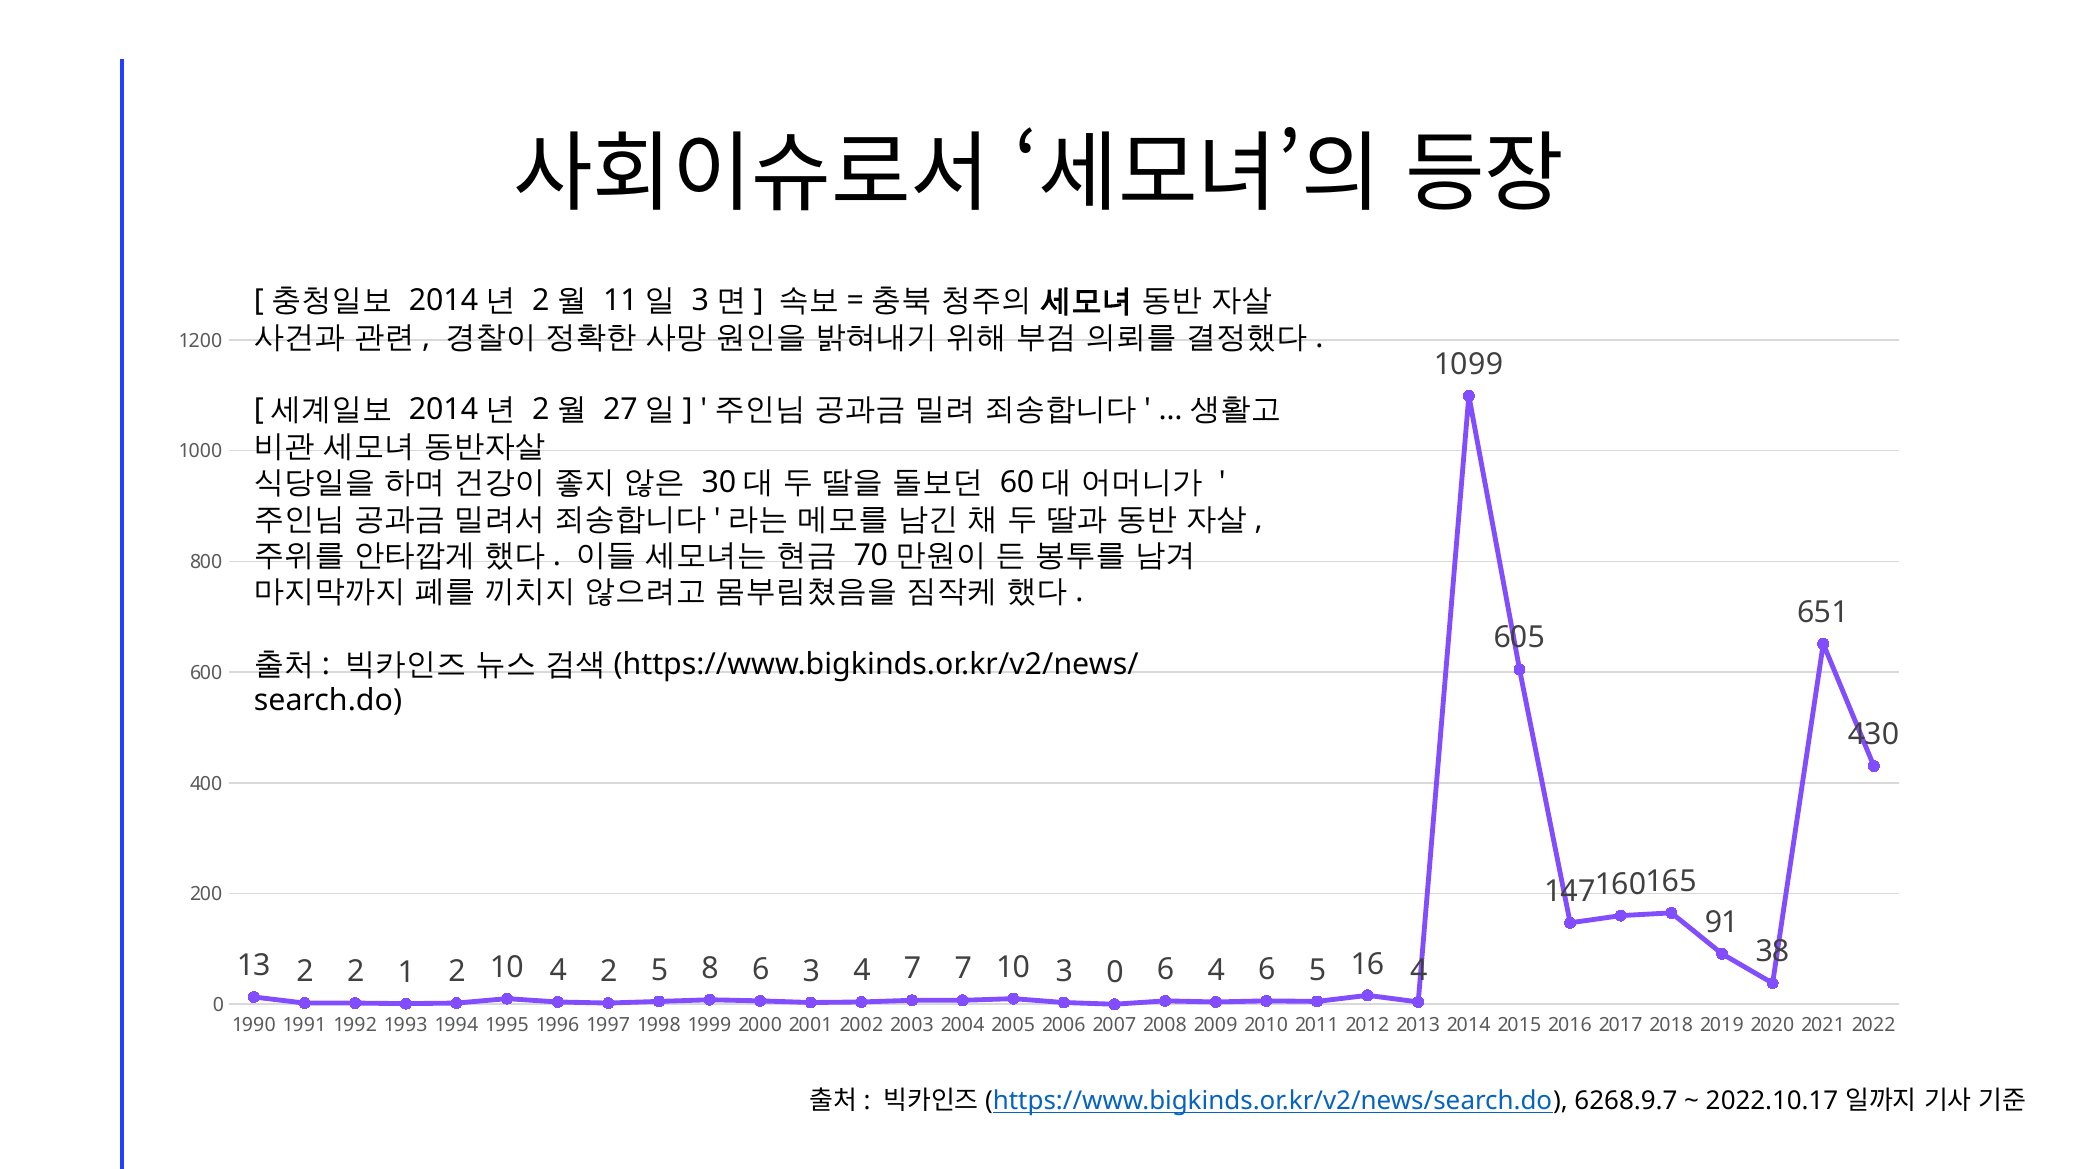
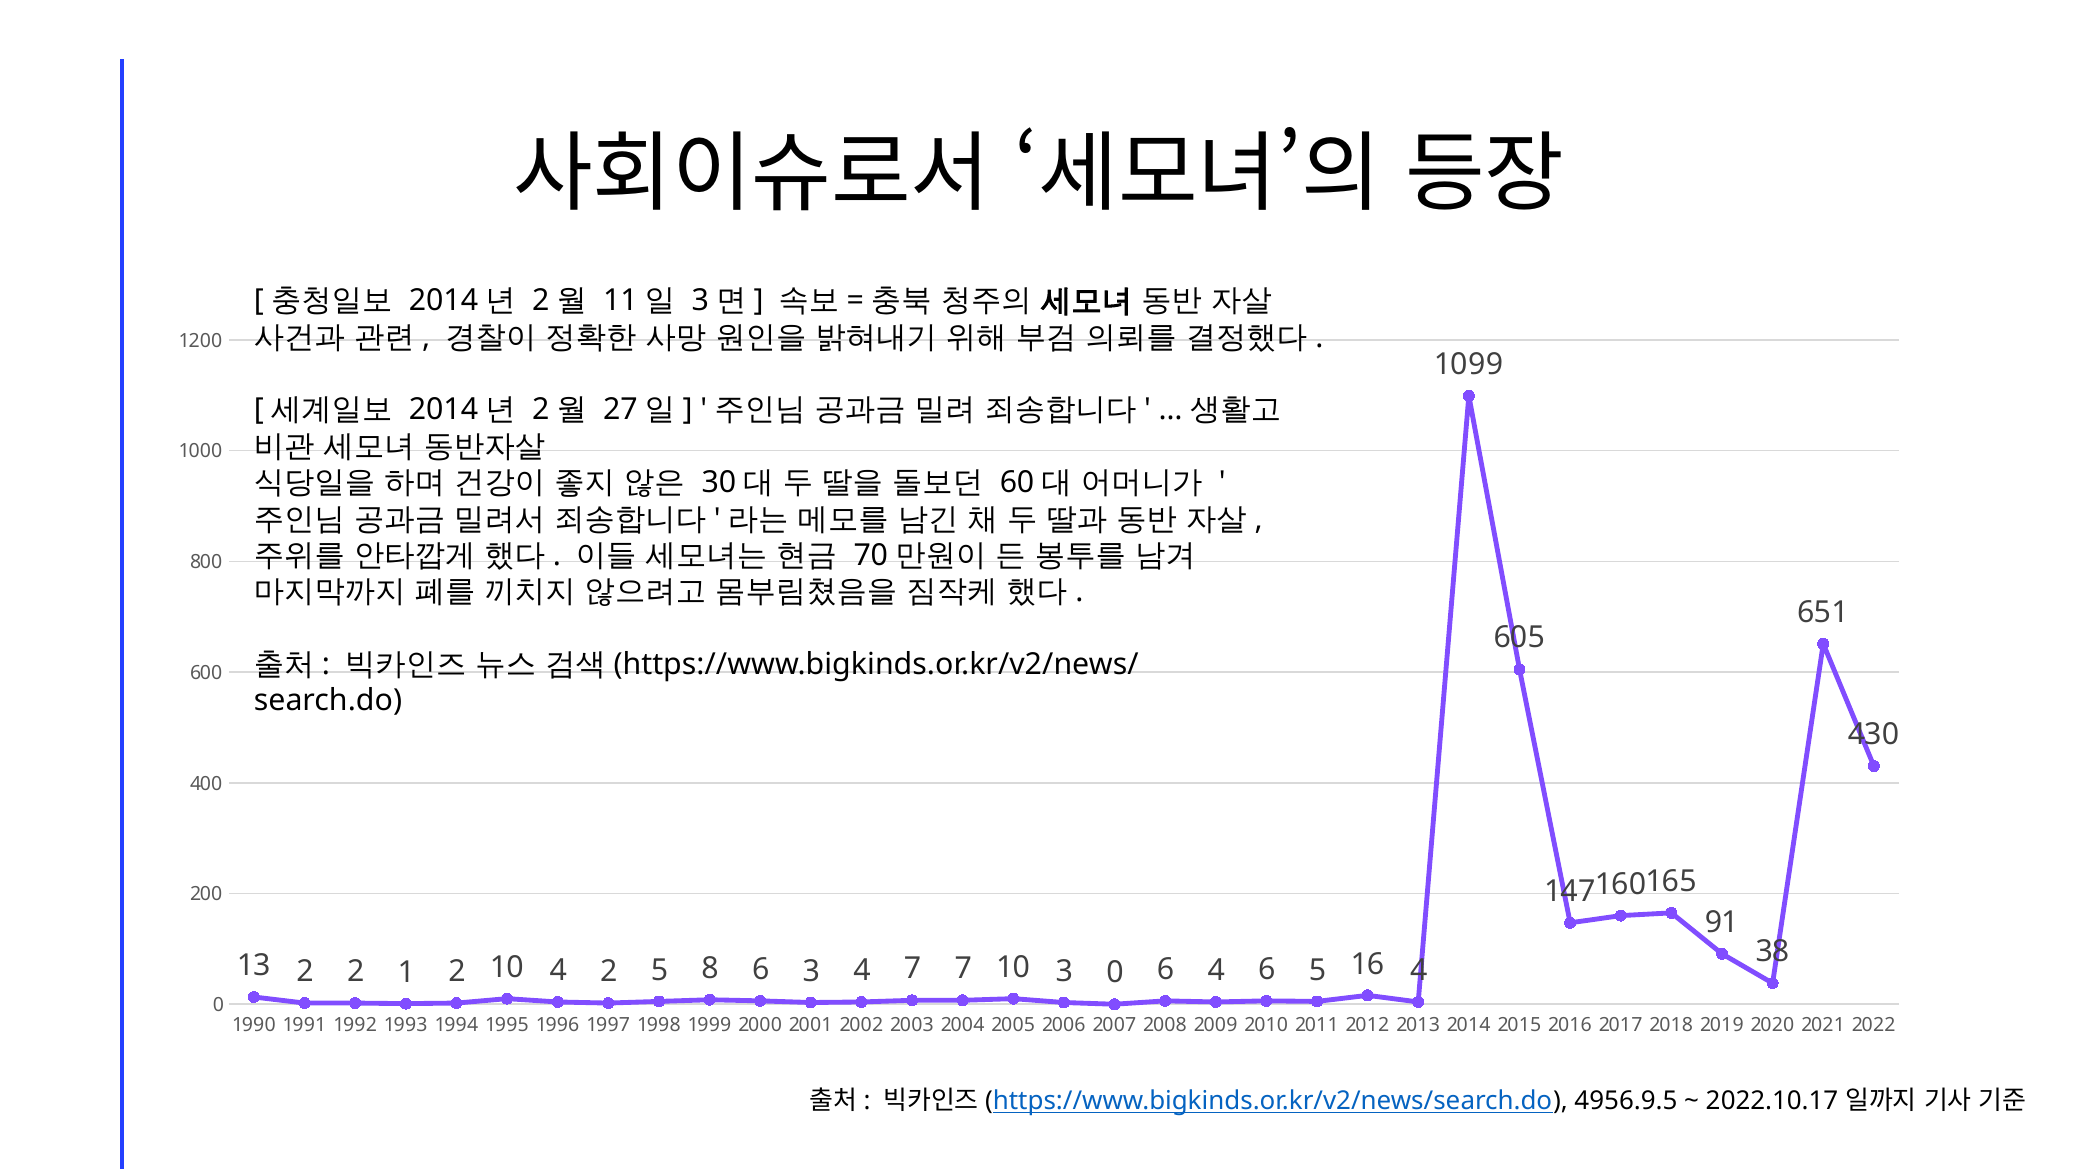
6268.9.7: 6268.9.7 -> 4956.9.5
